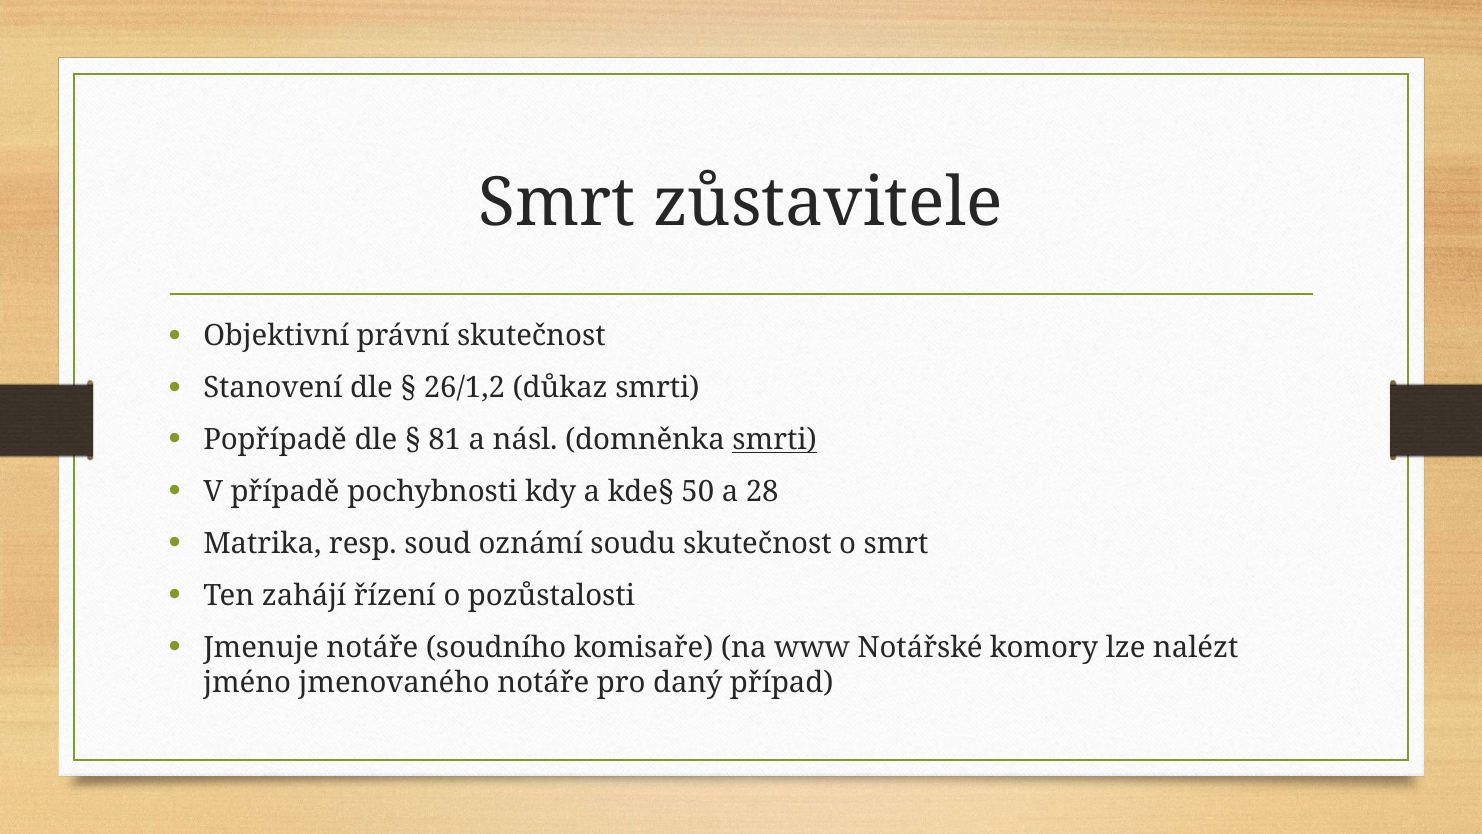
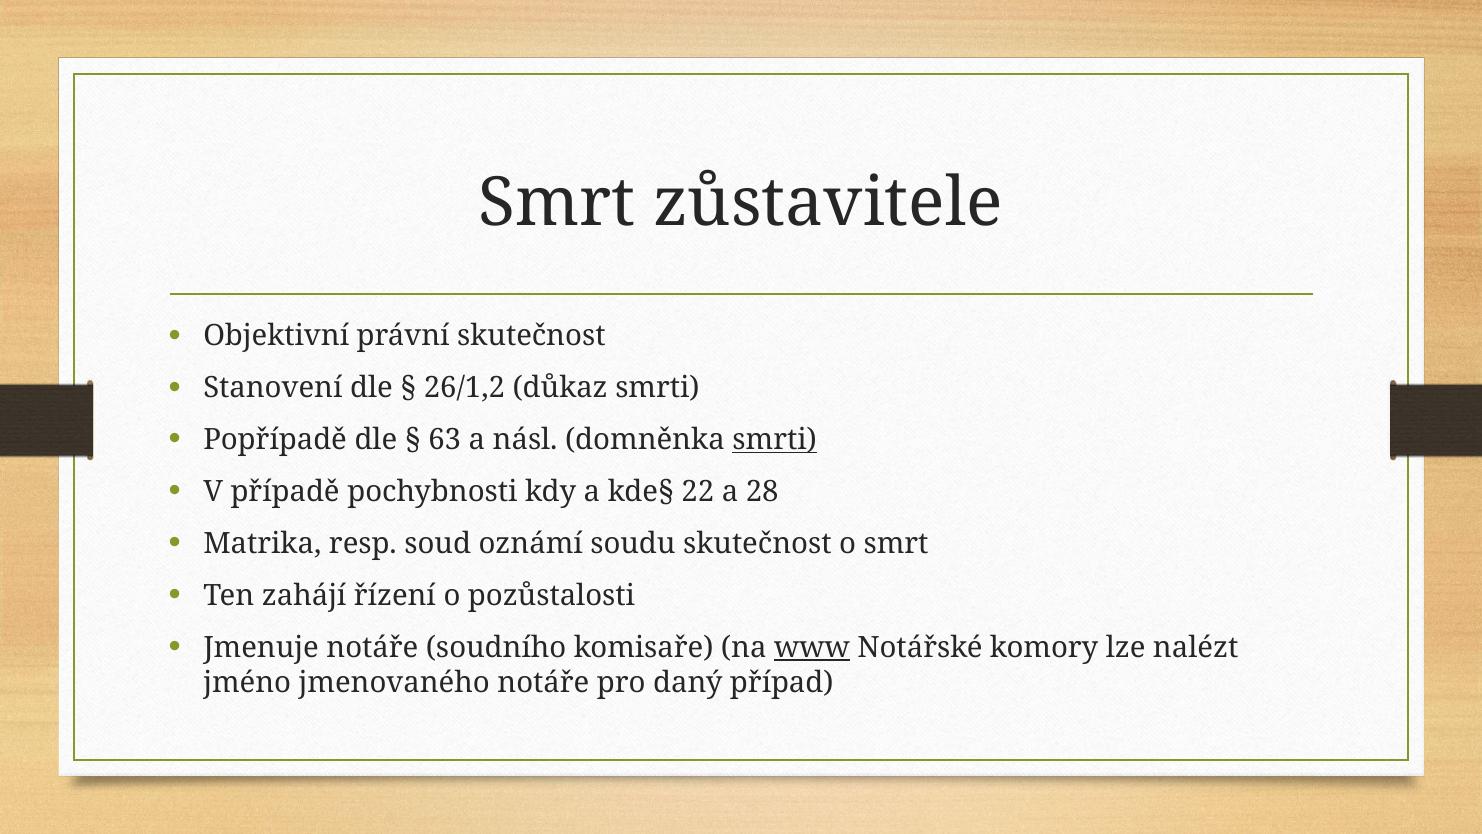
81: 81 -> 63
50: 50 -> 22
www underline: none -> present
